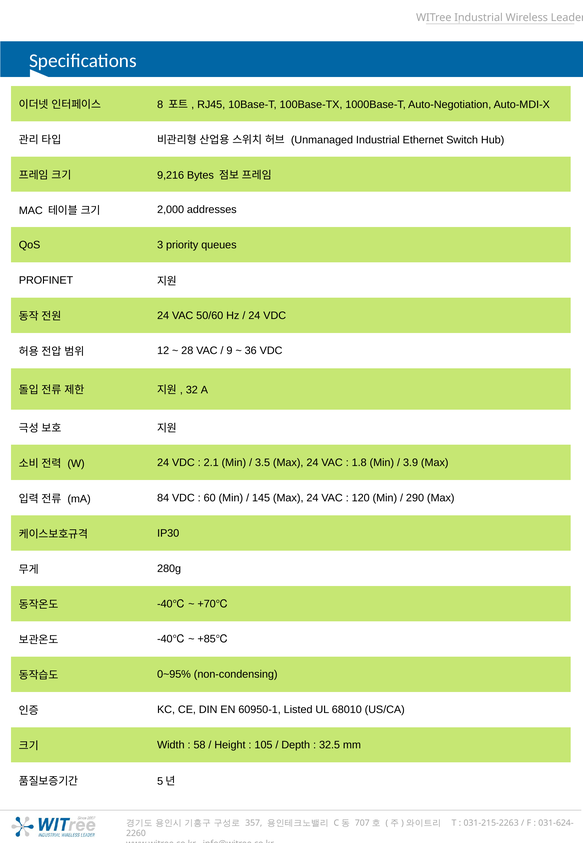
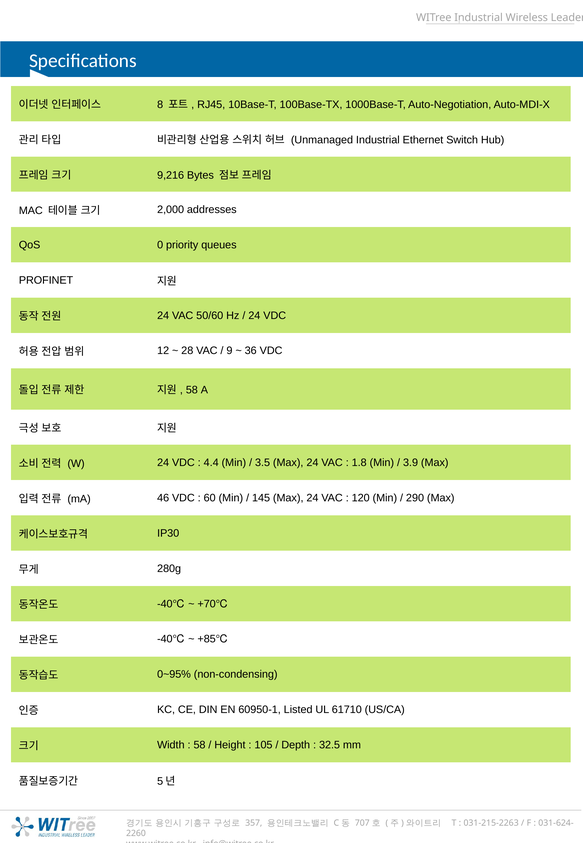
3: 3 -> 0
32 at (192, 390): 32 -> 58
2.1: 2.1 -> 4.4
84: 84 -> 46
68010: 68010 -> 61710
